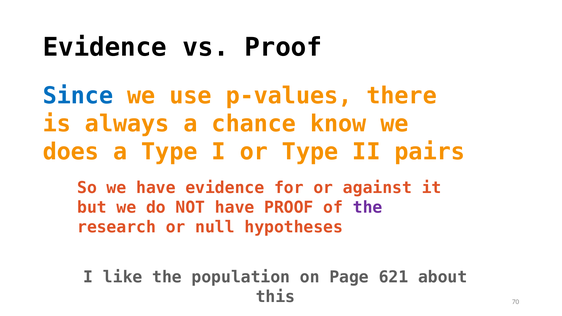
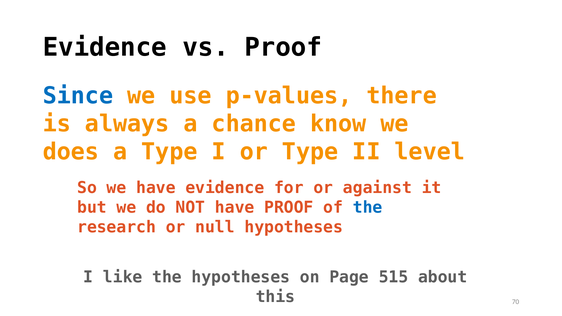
pairs: pairs -> level
the at (368, 208) colour: purple -> blue
the population: population -> hypotheses
621: 621 -> 515
